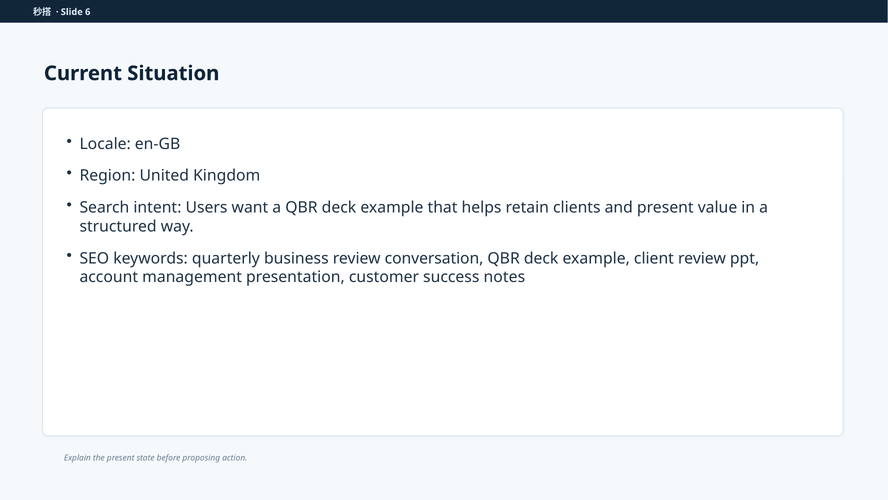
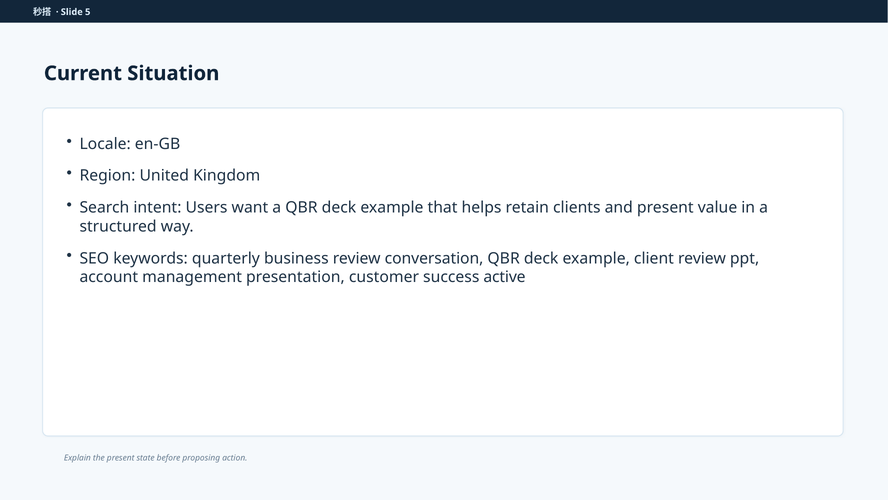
6: 6 -> 5
notes: notes -> active
